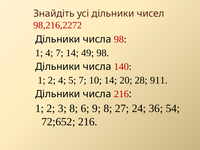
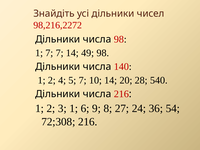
1 4: 4 -> 7
911: 911 -> 540
3 8: 8 -> 1
72;652: 72;652 -> 72;308
